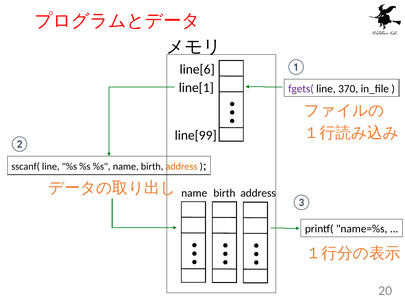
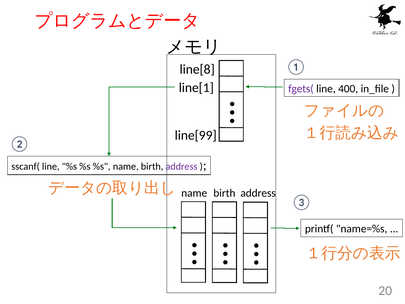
line[6: line[6 -> line[8
370: 370 -> 400
address at (181, 166) colour: orange -> purple
